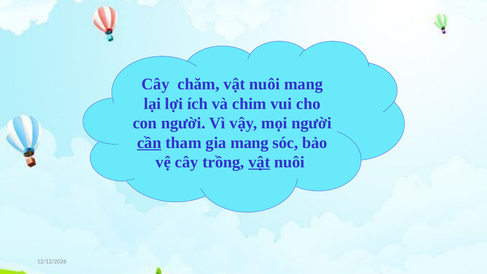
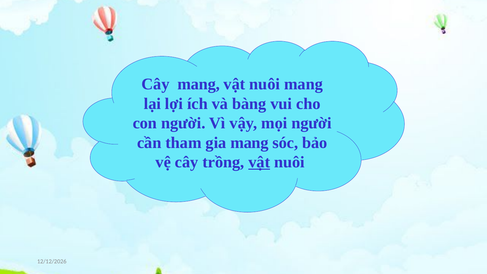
Cây chăm: chăm -> mang
chim: chim -> bàng
cần underline: present -> none
